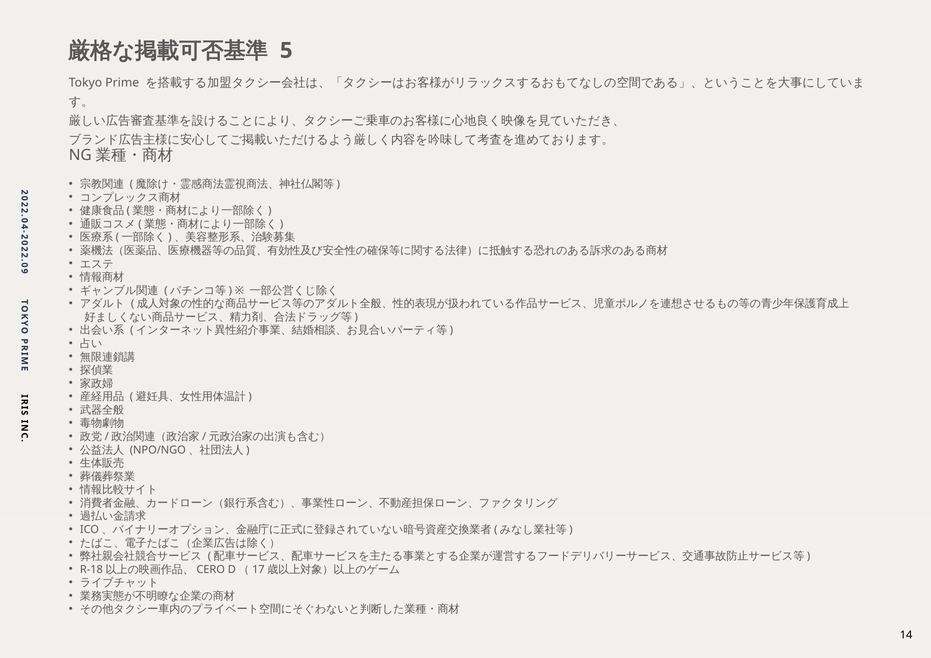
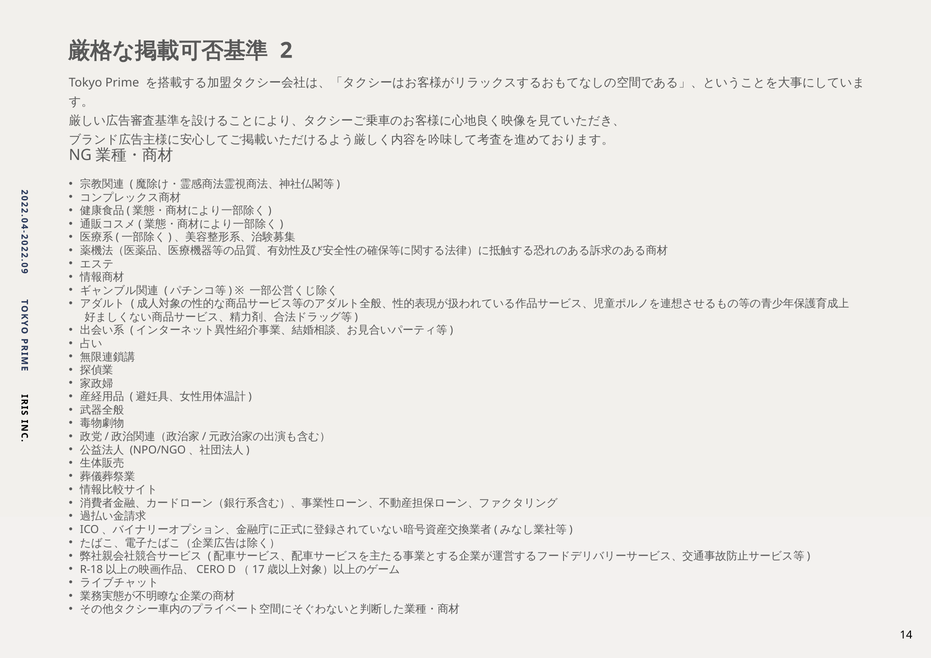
5 at (286, 51): 5 -> 2
